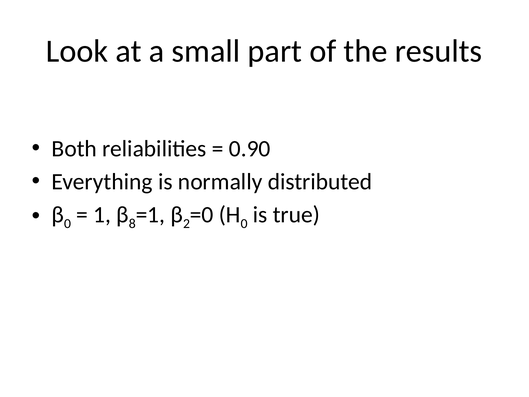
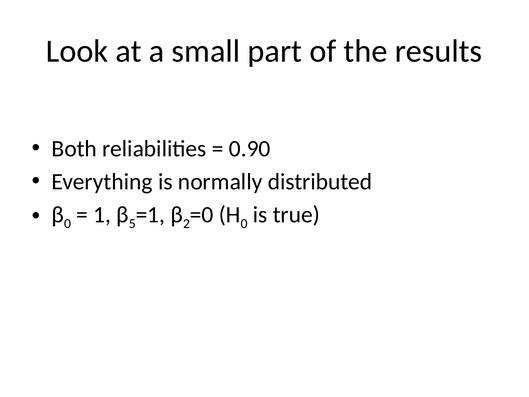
8: 8 -> 5
